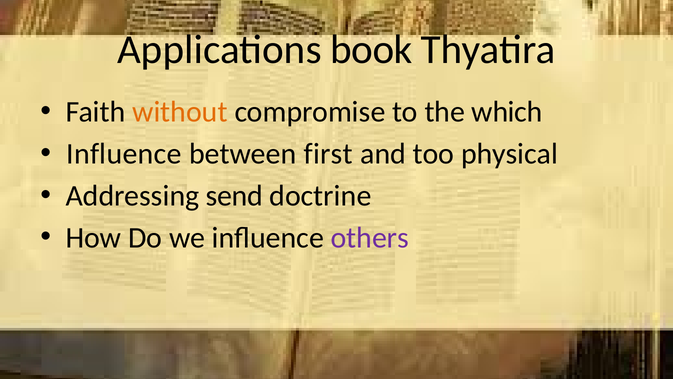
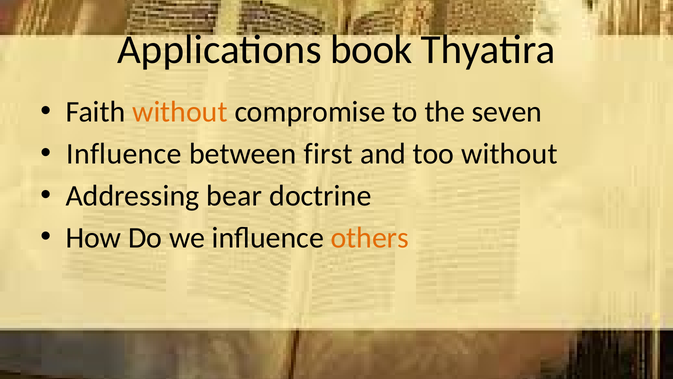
which: which -> seven
too physical: physical -> without
send: send -> bear
others colour: purple -> orange
